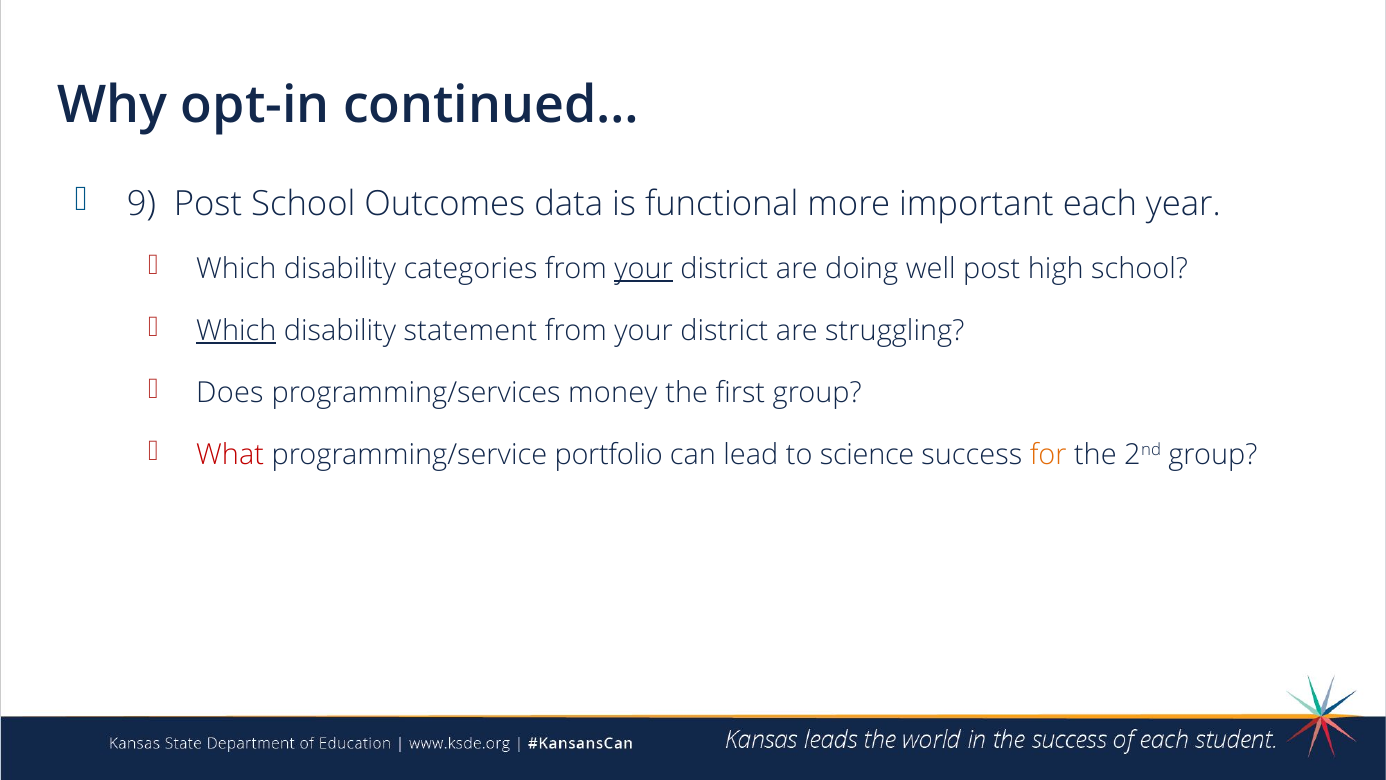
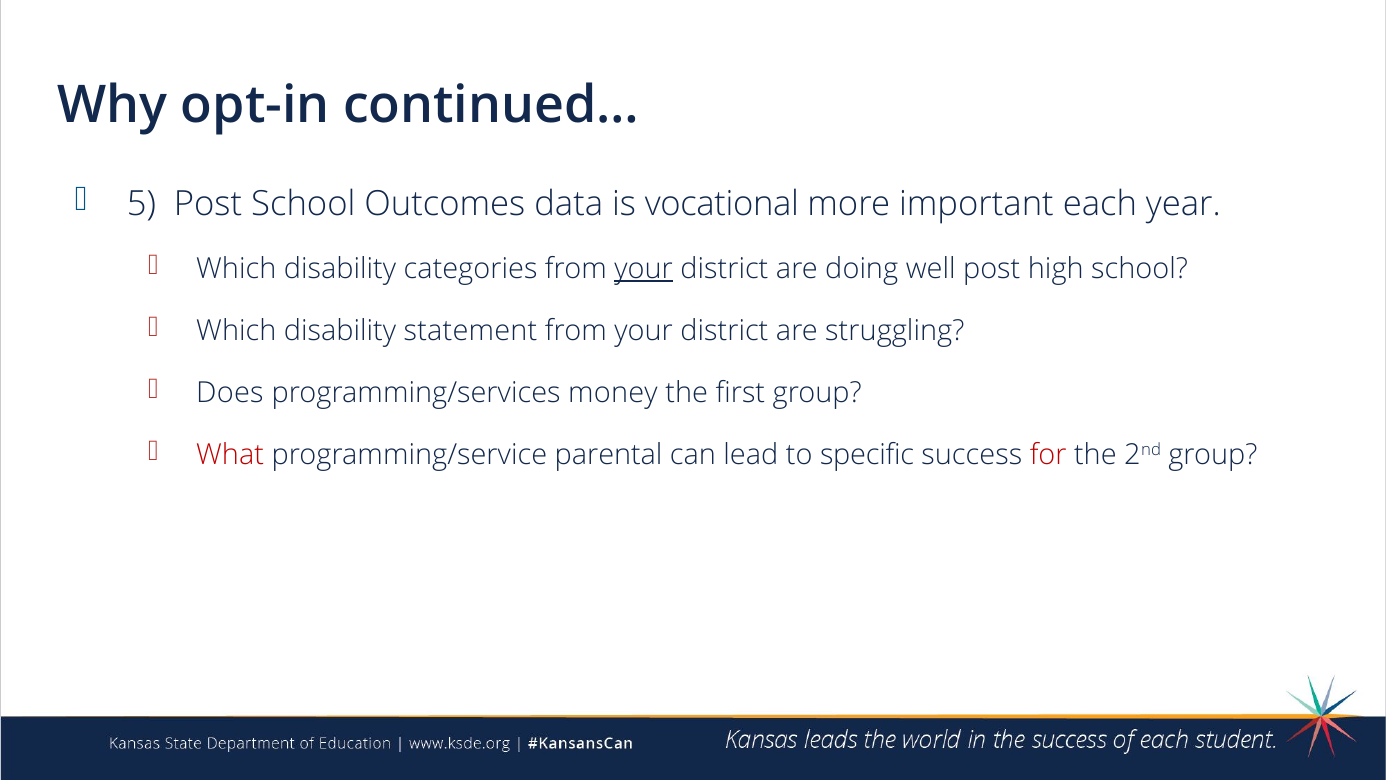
9: 9 -> 5
functional: functional -> vocational
Which at (236, 331) underline: present -> none
portfolio: portfolio -> parental
science: science -> specific
for colour: orange -> red
